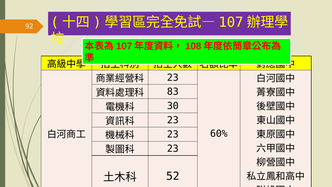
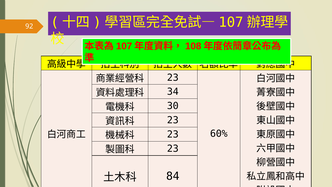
83: 83 -> 34
52: 52 -> 84
